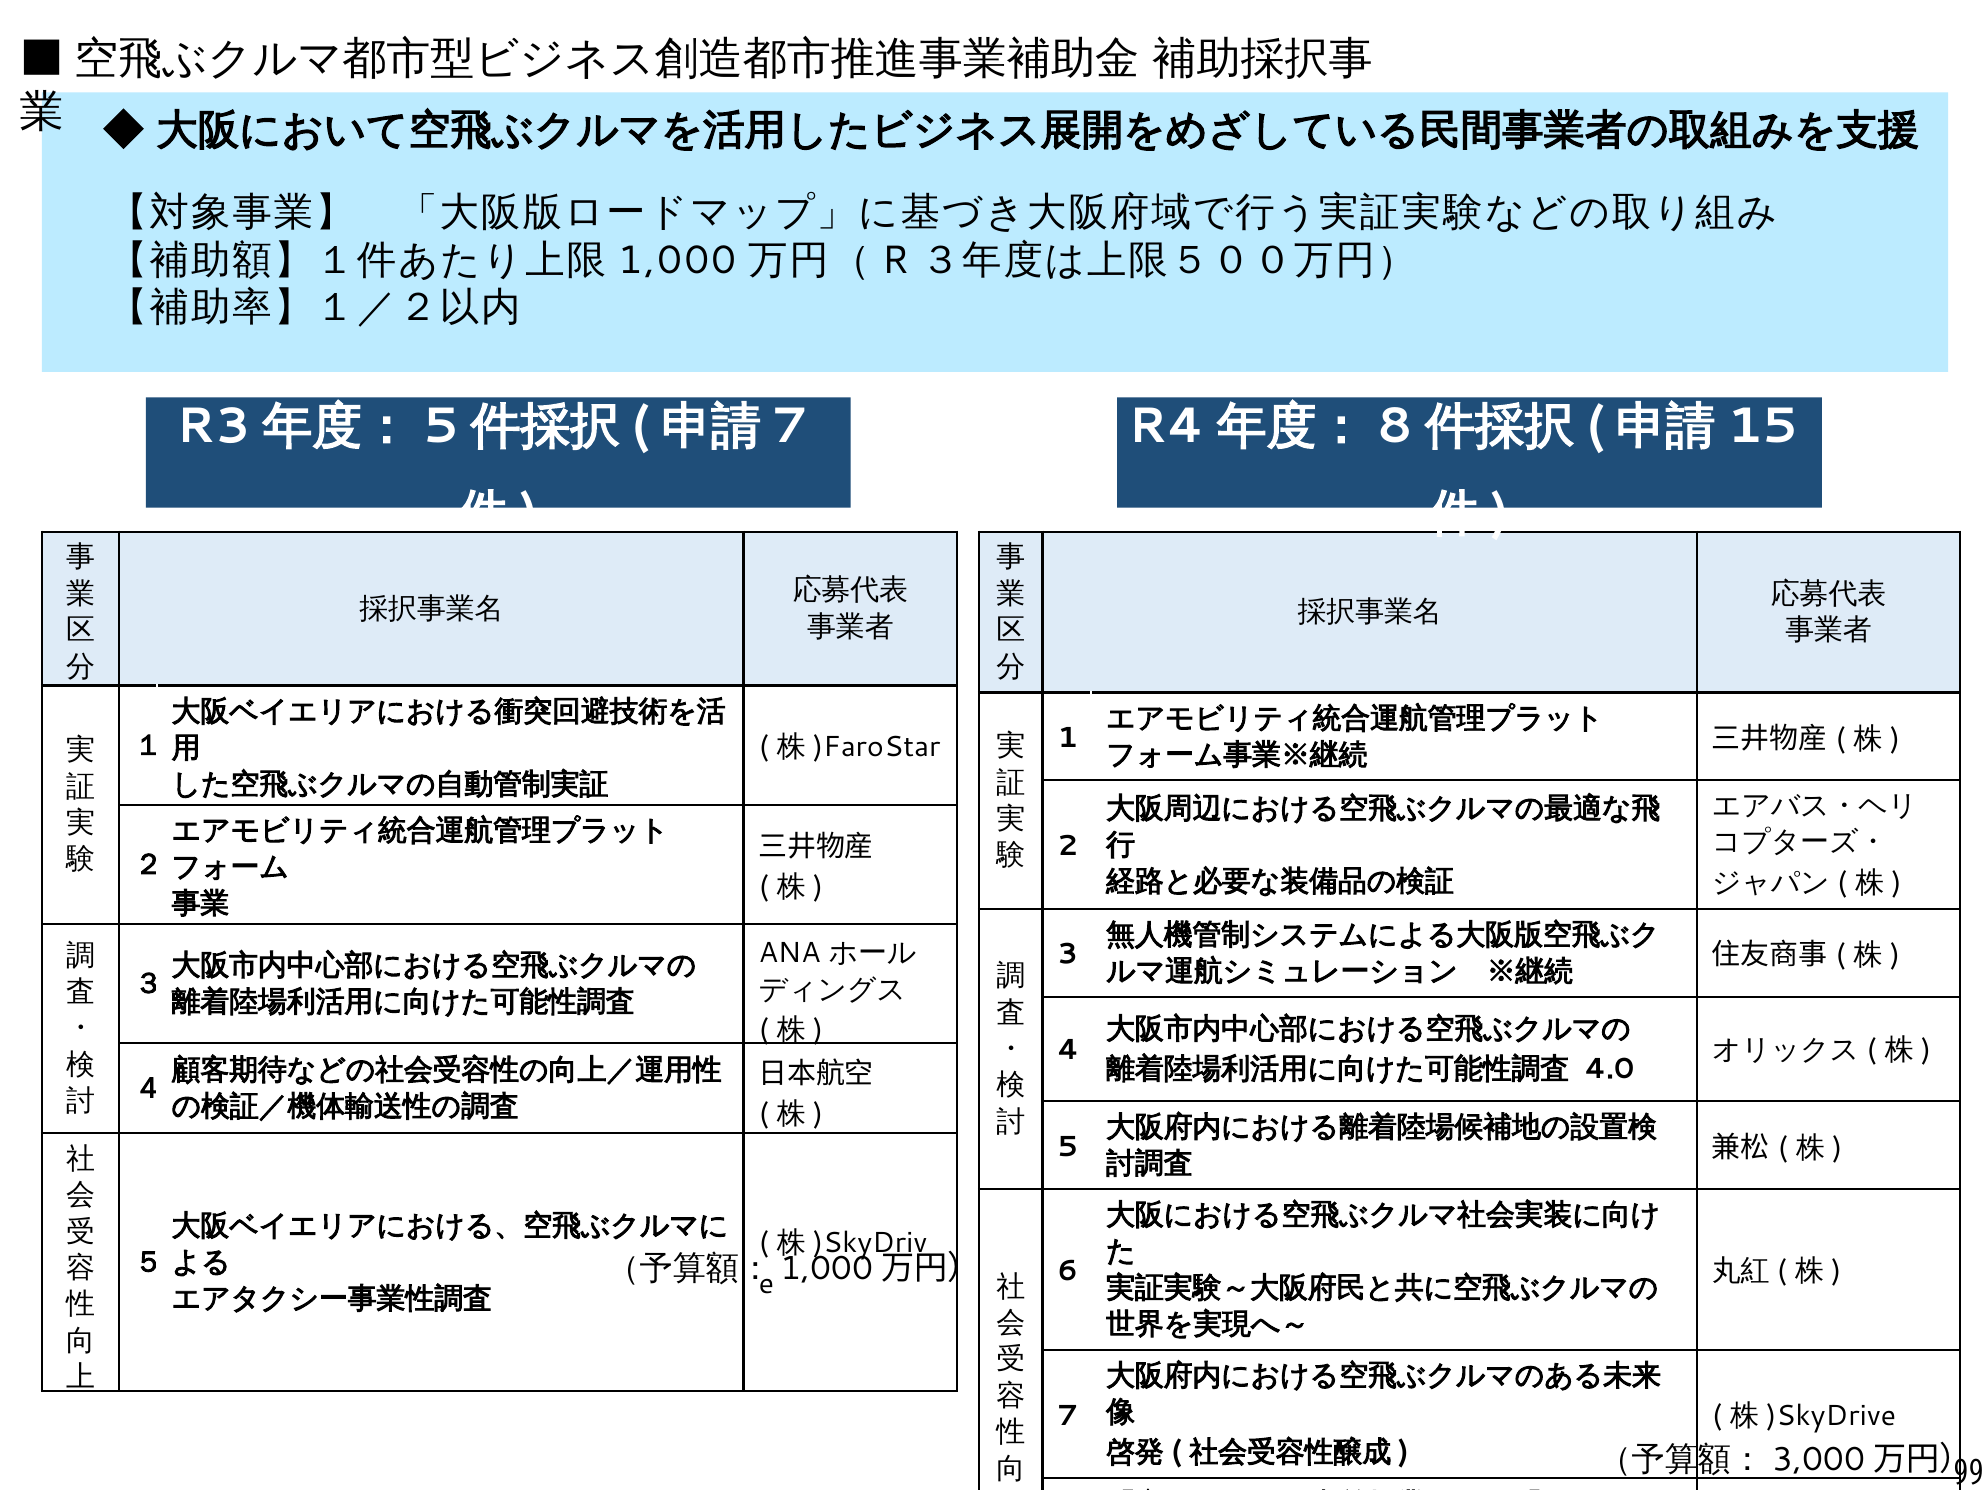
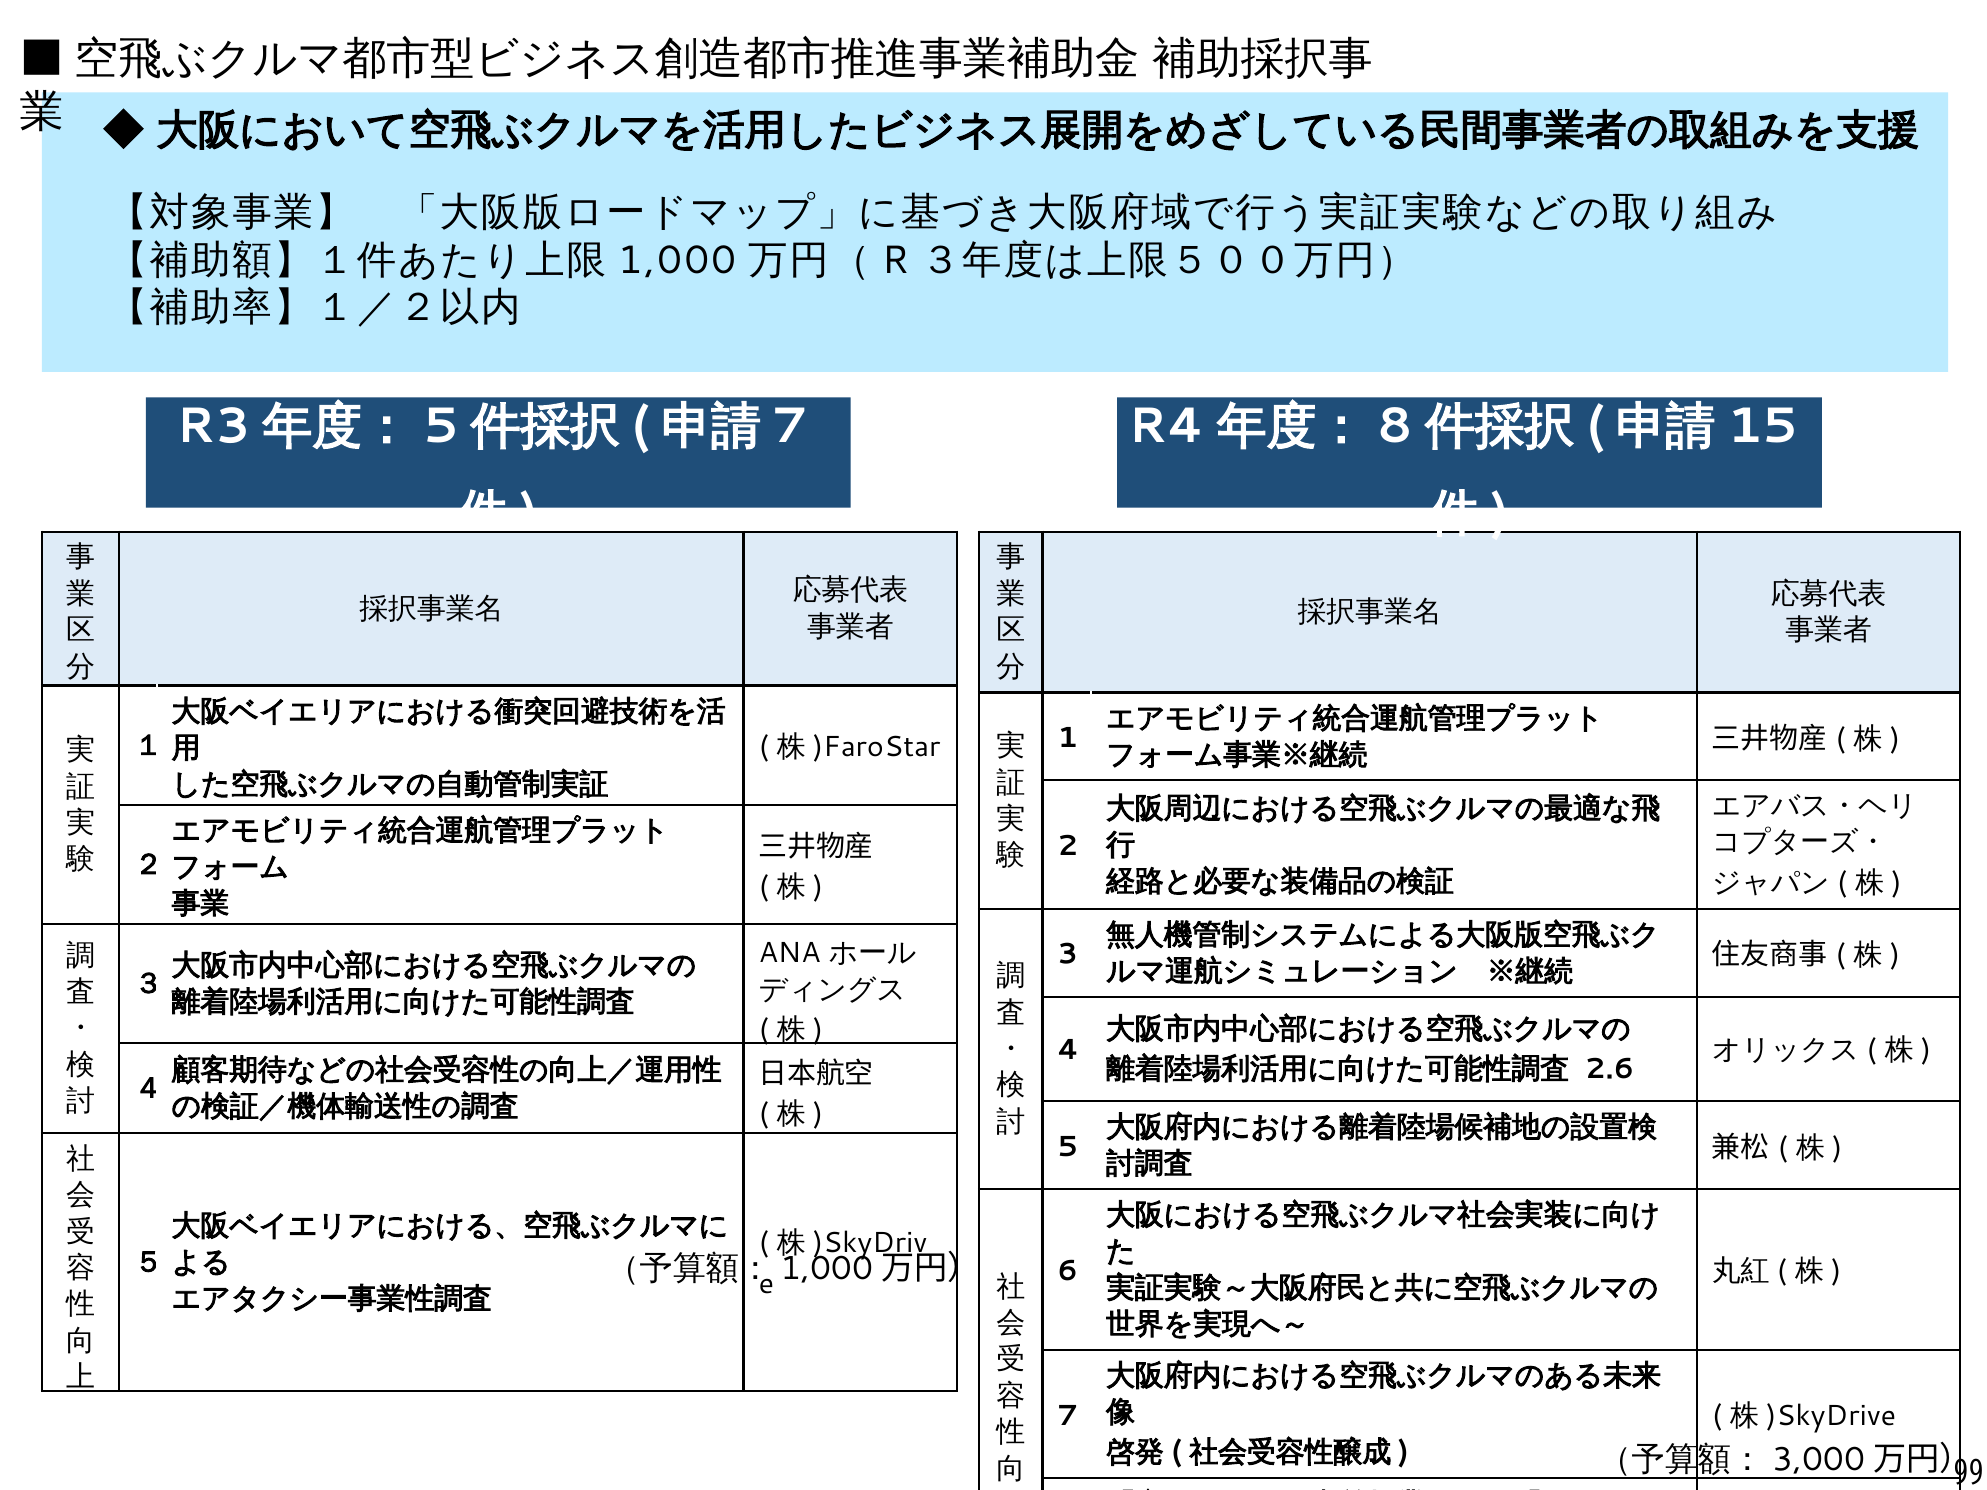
4.0: 4.0 -> 2.6
